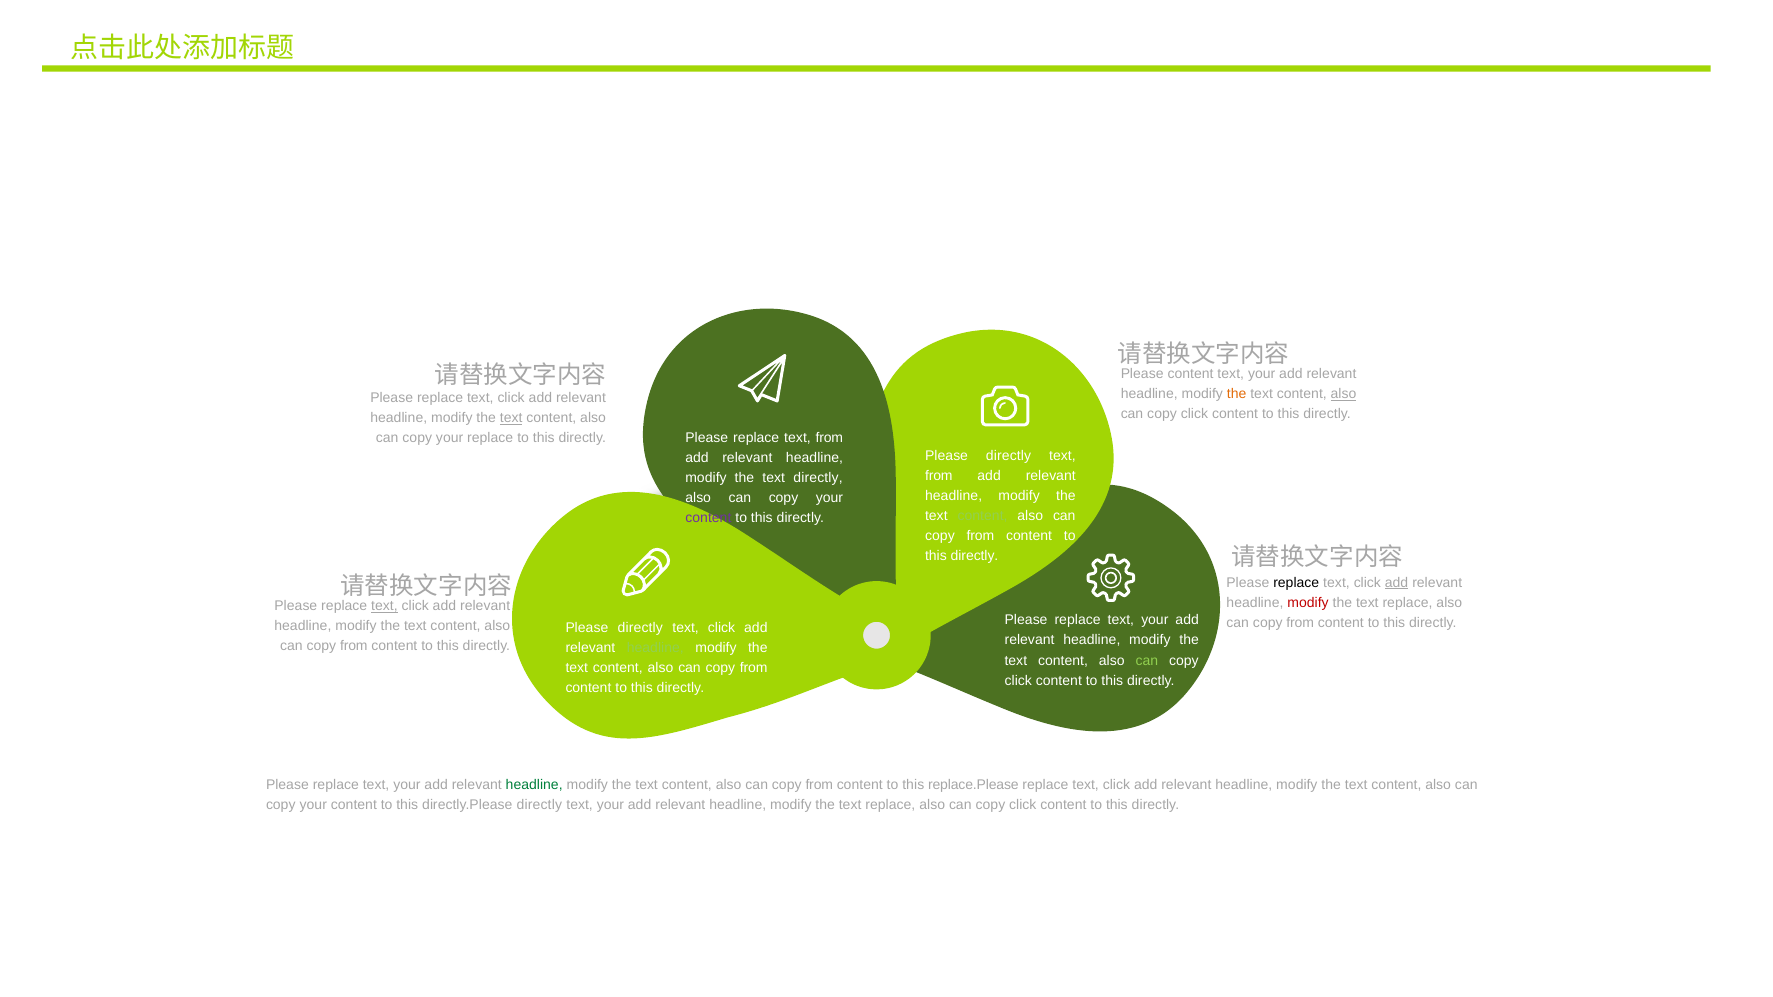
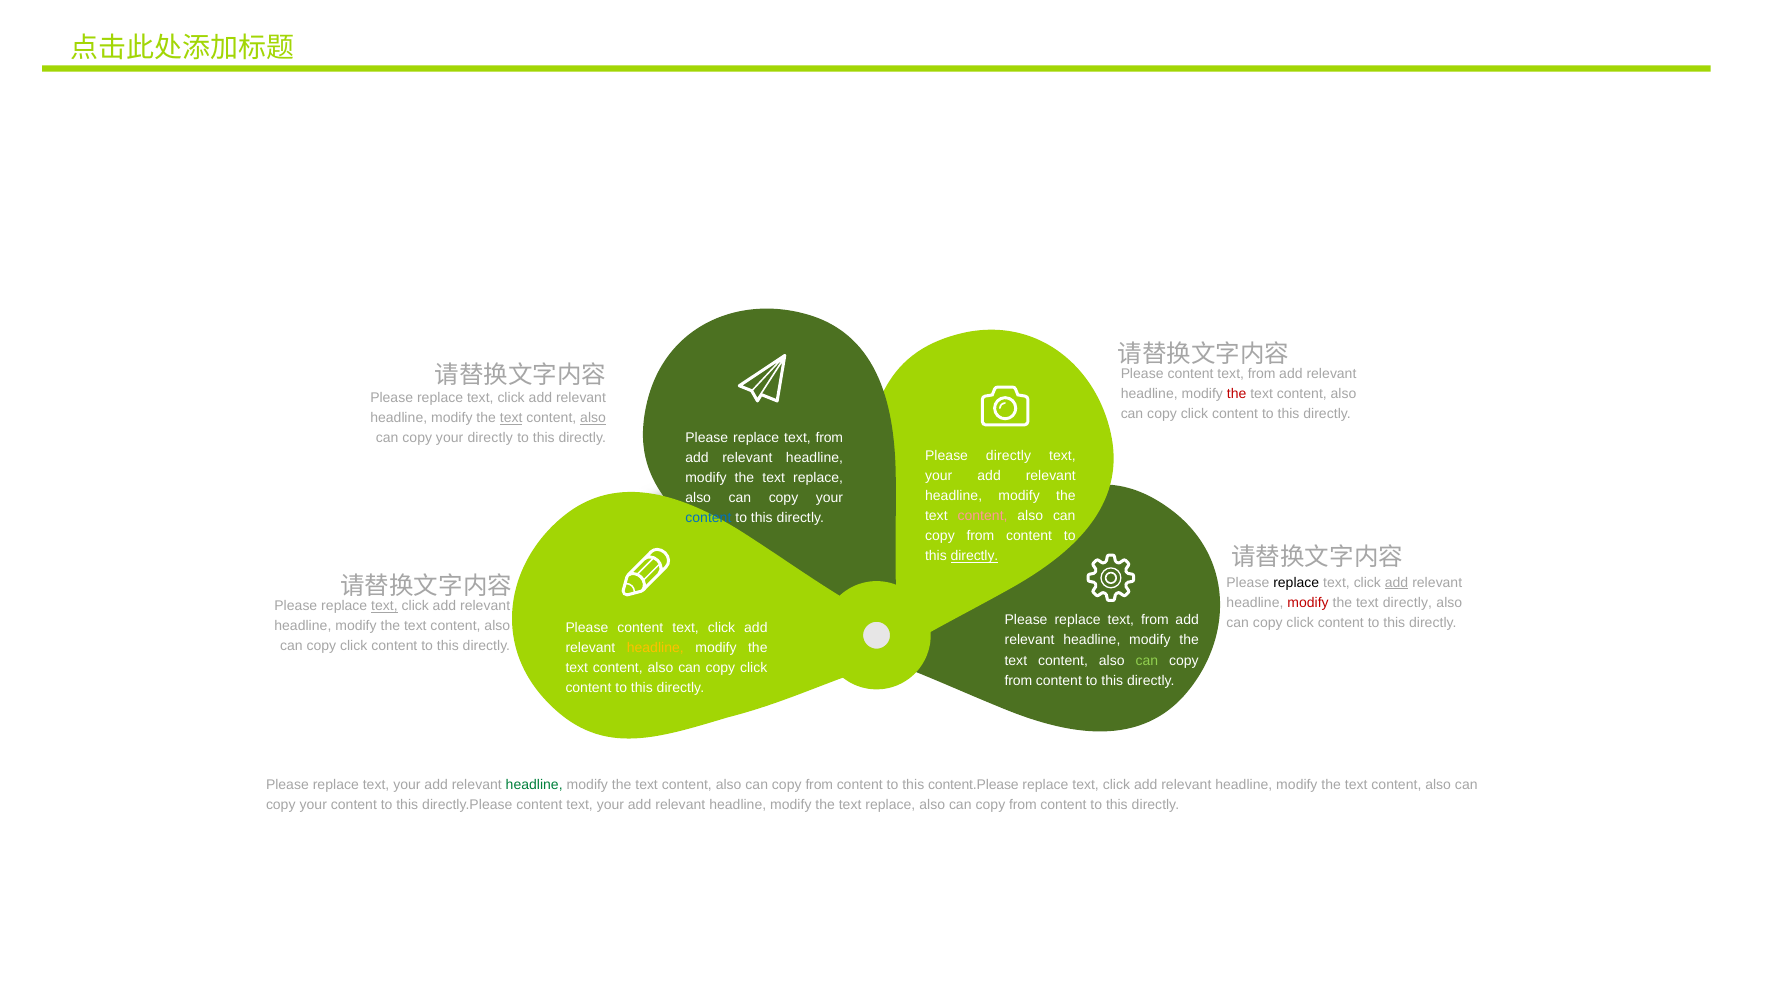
your at (1262, 374): your -> from
the at (1237, 394) colour: orange -> red
also at (1344, 394) underline: present -> none
also at (593, 418) underline: none -> present
your replace: replace -> directly
from at (939, 476): from -> your
directly at (818, 478): directly -> replace
content at (983, 516) colour: light green -> pink
content at (708, 518) colour: purple -> blue
directly at (975, 556) underline: none -> present
replace at (1407, 603): replace -> directly
your at (1155, 620): your -> from
from at (1300, 623): from -> click
directly at (640, 628): directly -> content
from at (354, 646): from -> click
headline at (655, 648) colour: light green -> yellow
from at (754, 668): from -> click
click at (1018, 681): click -> from
replace.Please: replace.Please -> content.Please
directly.Please directly: directly -> content
click at (1023, 805): click -> from
